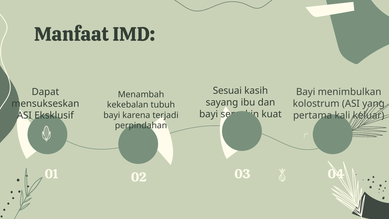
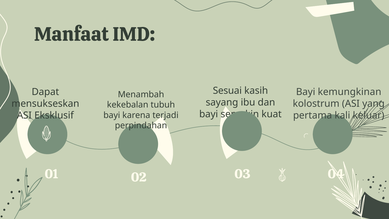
menimbulkan: menimbulkan -> kemungkinan
